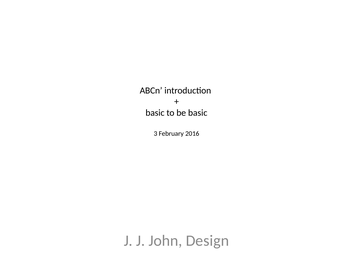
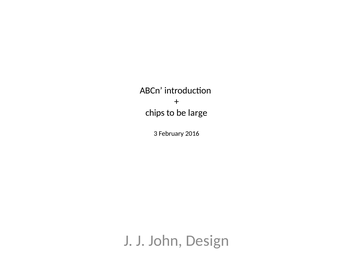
basic at (155, 113): basic -> chips
be basic: basic -> large
